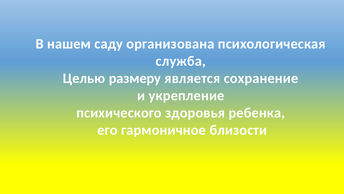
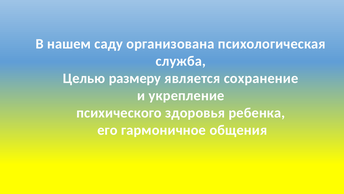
близости: близости -> общения
